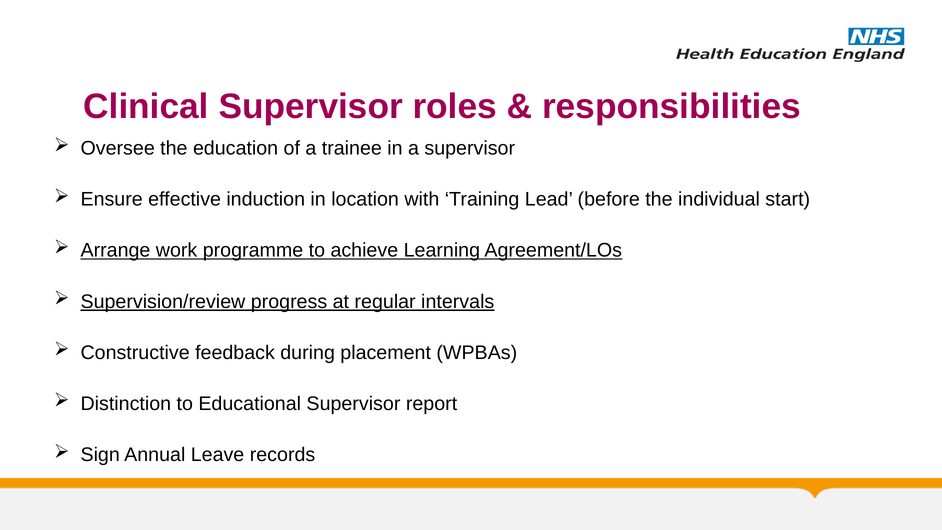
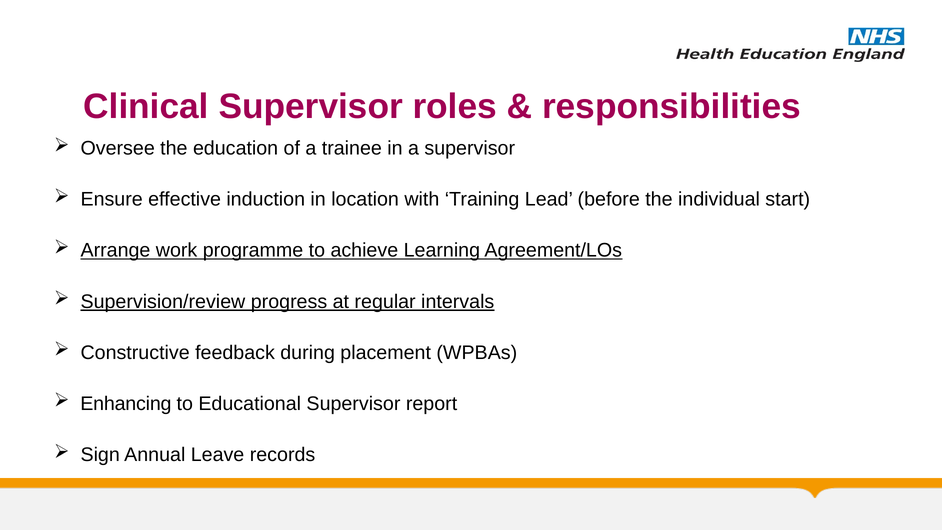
Distinction: Distinction -> Enhancing
